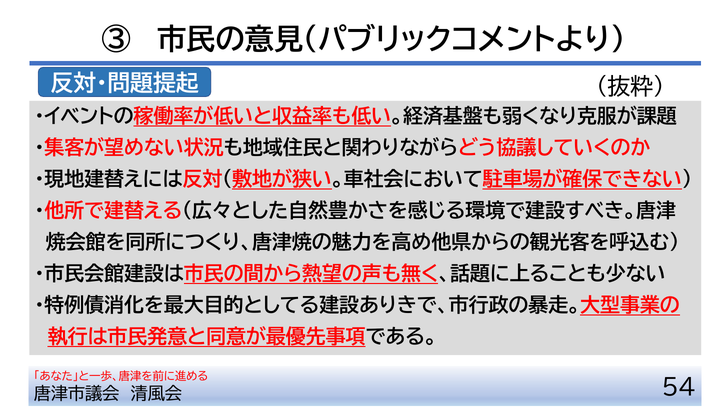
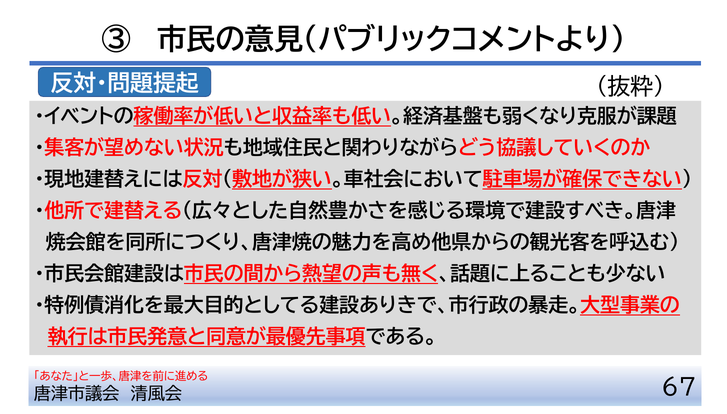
54: 54 -> 67
